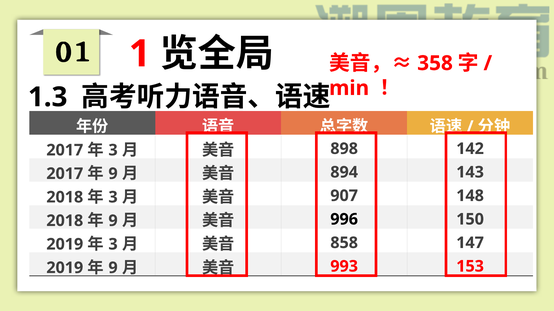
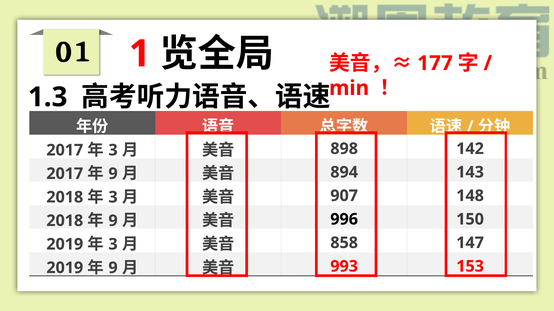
358: 358 -> 177
